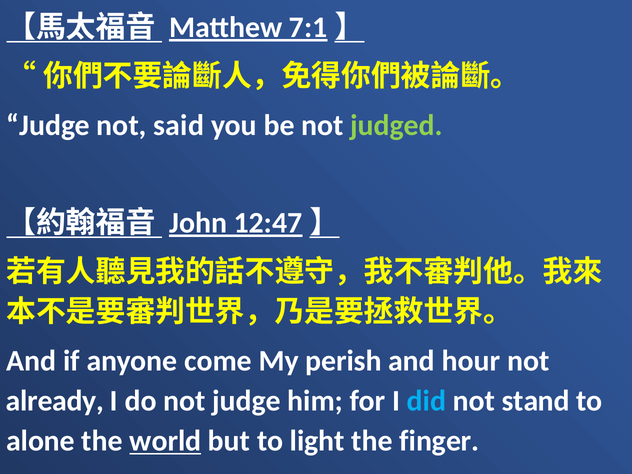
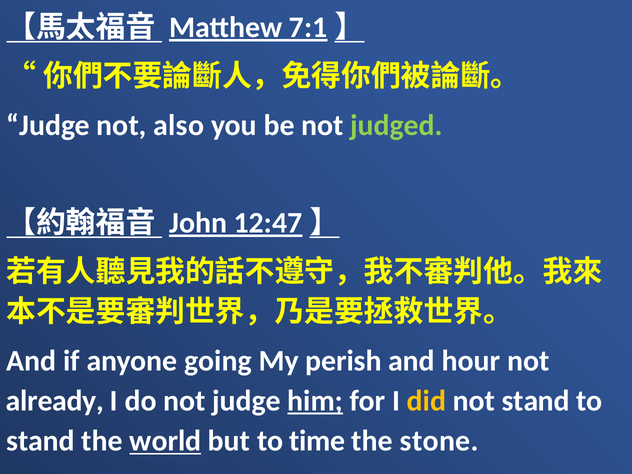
said: said -> also
come: come -> going
him underline: none -> present
did colour: light blue -> yellow
alone at (41, 441): alone -> stand
light: light -> time
finger: finger -> stone
